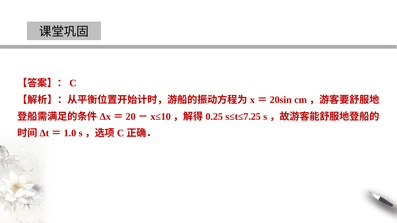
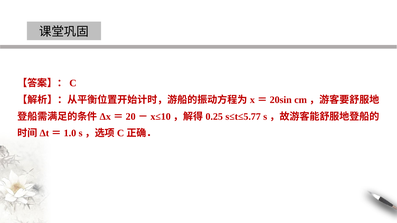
s≤t≤7.25: s≤t≤7.25 -> s≤t≤5.77
